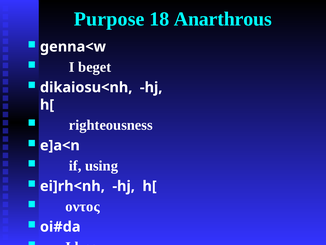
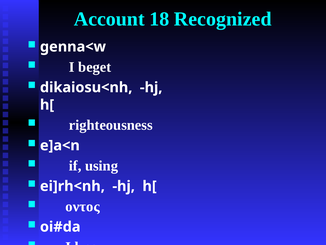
Purpose: Purpose -> Account
Anarthrous: Anarthrous -> Recognized
